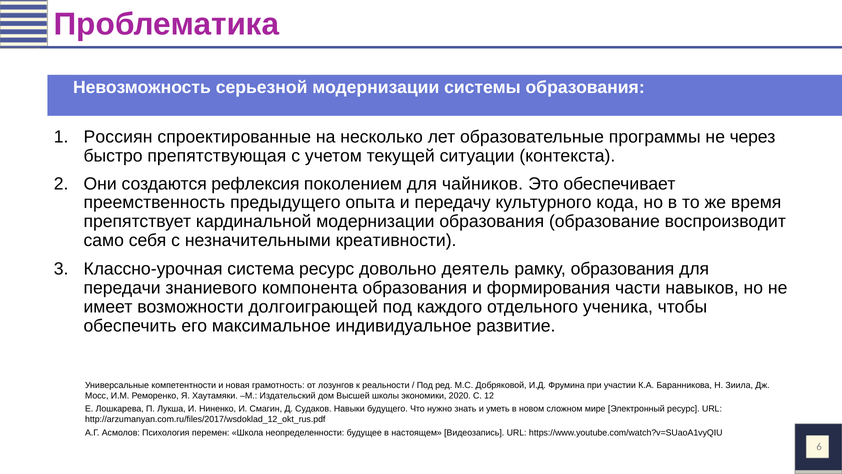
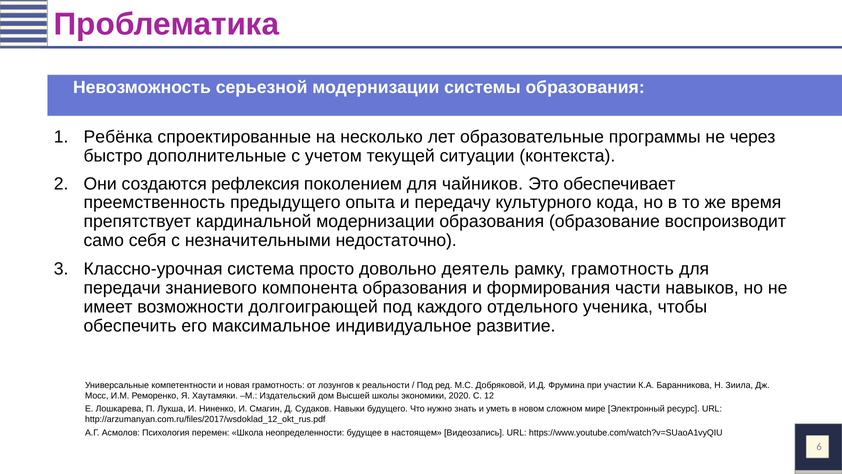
Россиян: Россиян -> Ребёнка
препятствующая: препятствующая -> дополнительные
креативности: креативности -> недостаточно
система ресурс: ресурс -> просто
рамку образования: образования -> грамотность
